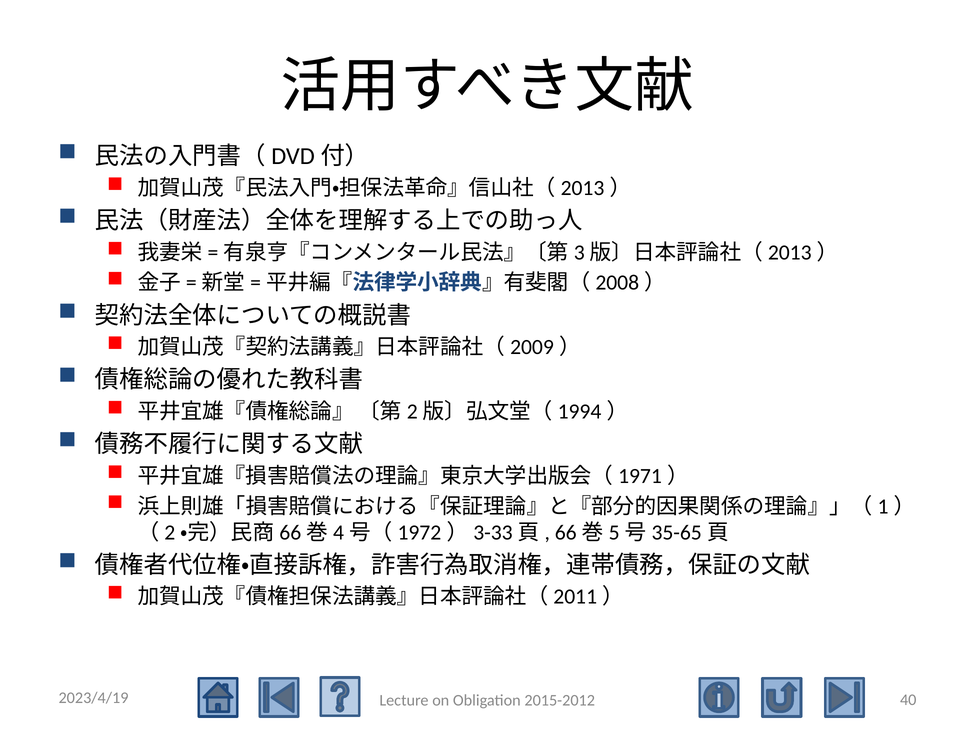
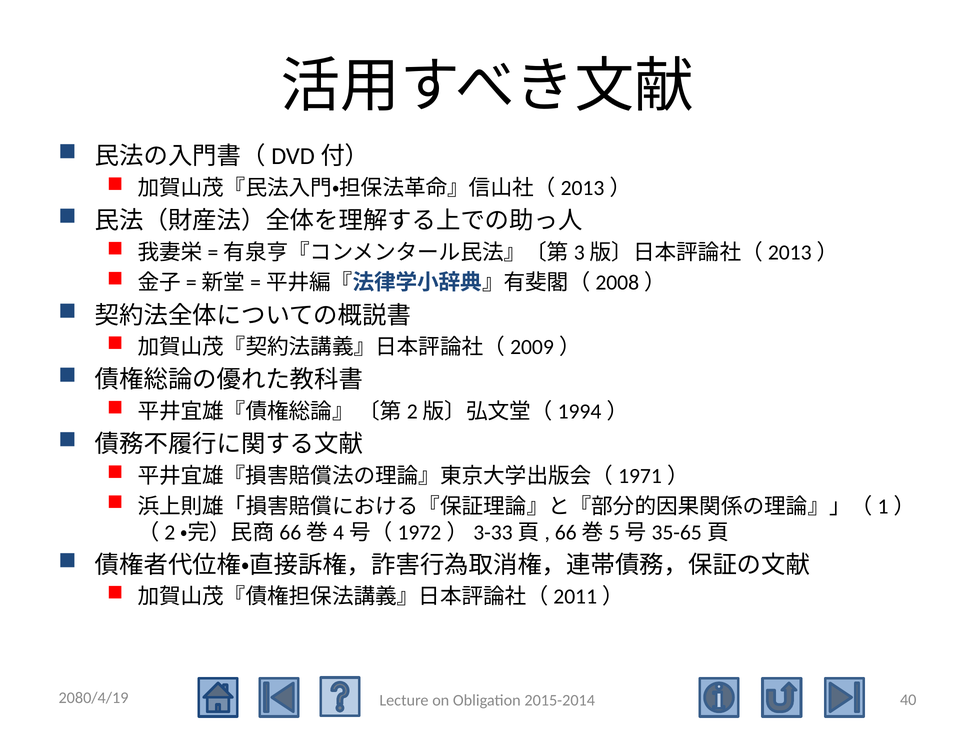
2023/4/19: 2023/4/19 -> 2080/4/19
2015-2012: 2015-2012 -> 2015-2014
